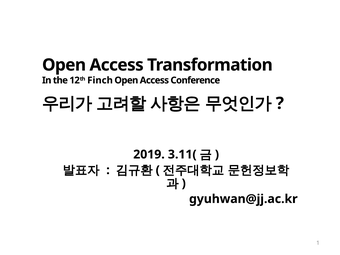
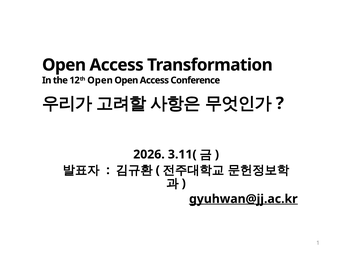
12th Finch: Finch -> Open
2019: 2019 -> 2026
gyuhwan@jj.ac.kr underline: none -> present
